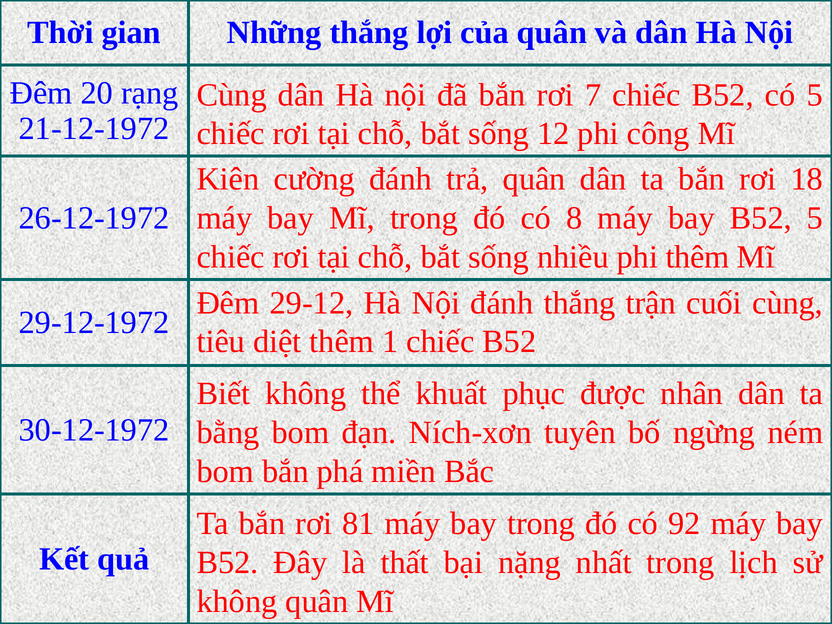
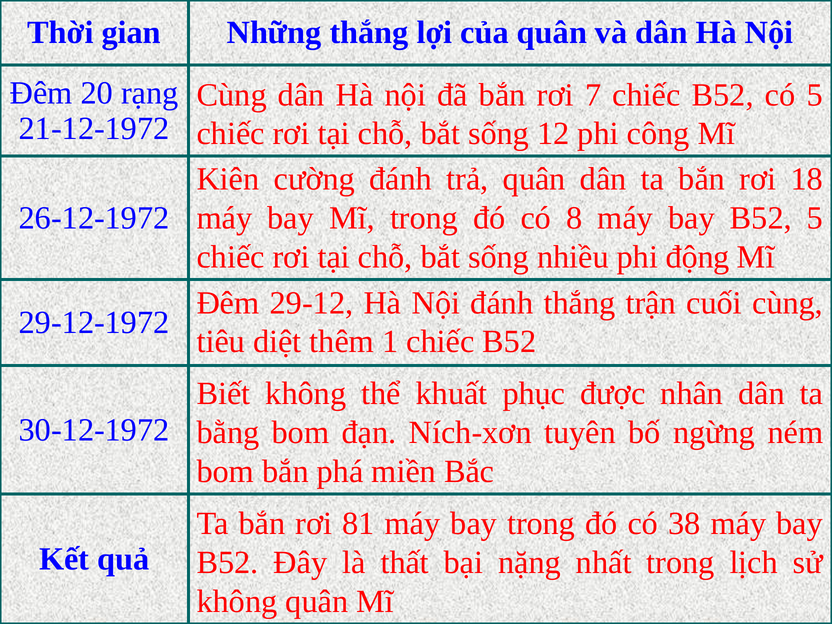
phi thêm: thêm -> động
92: 92 -> 38
